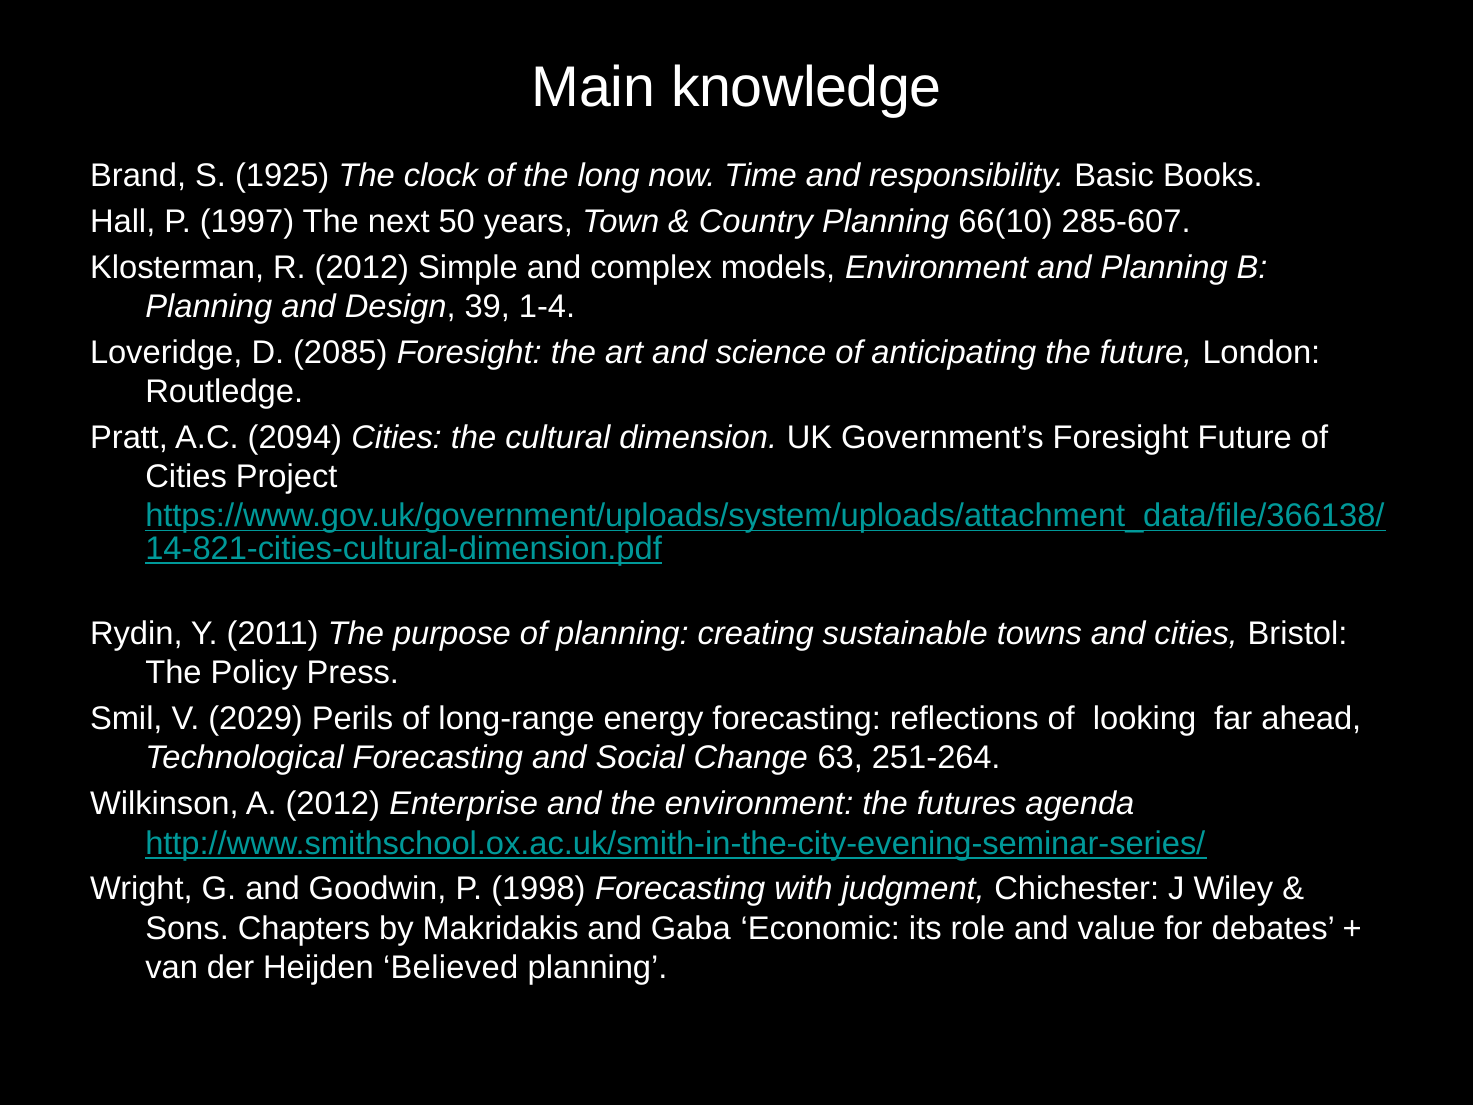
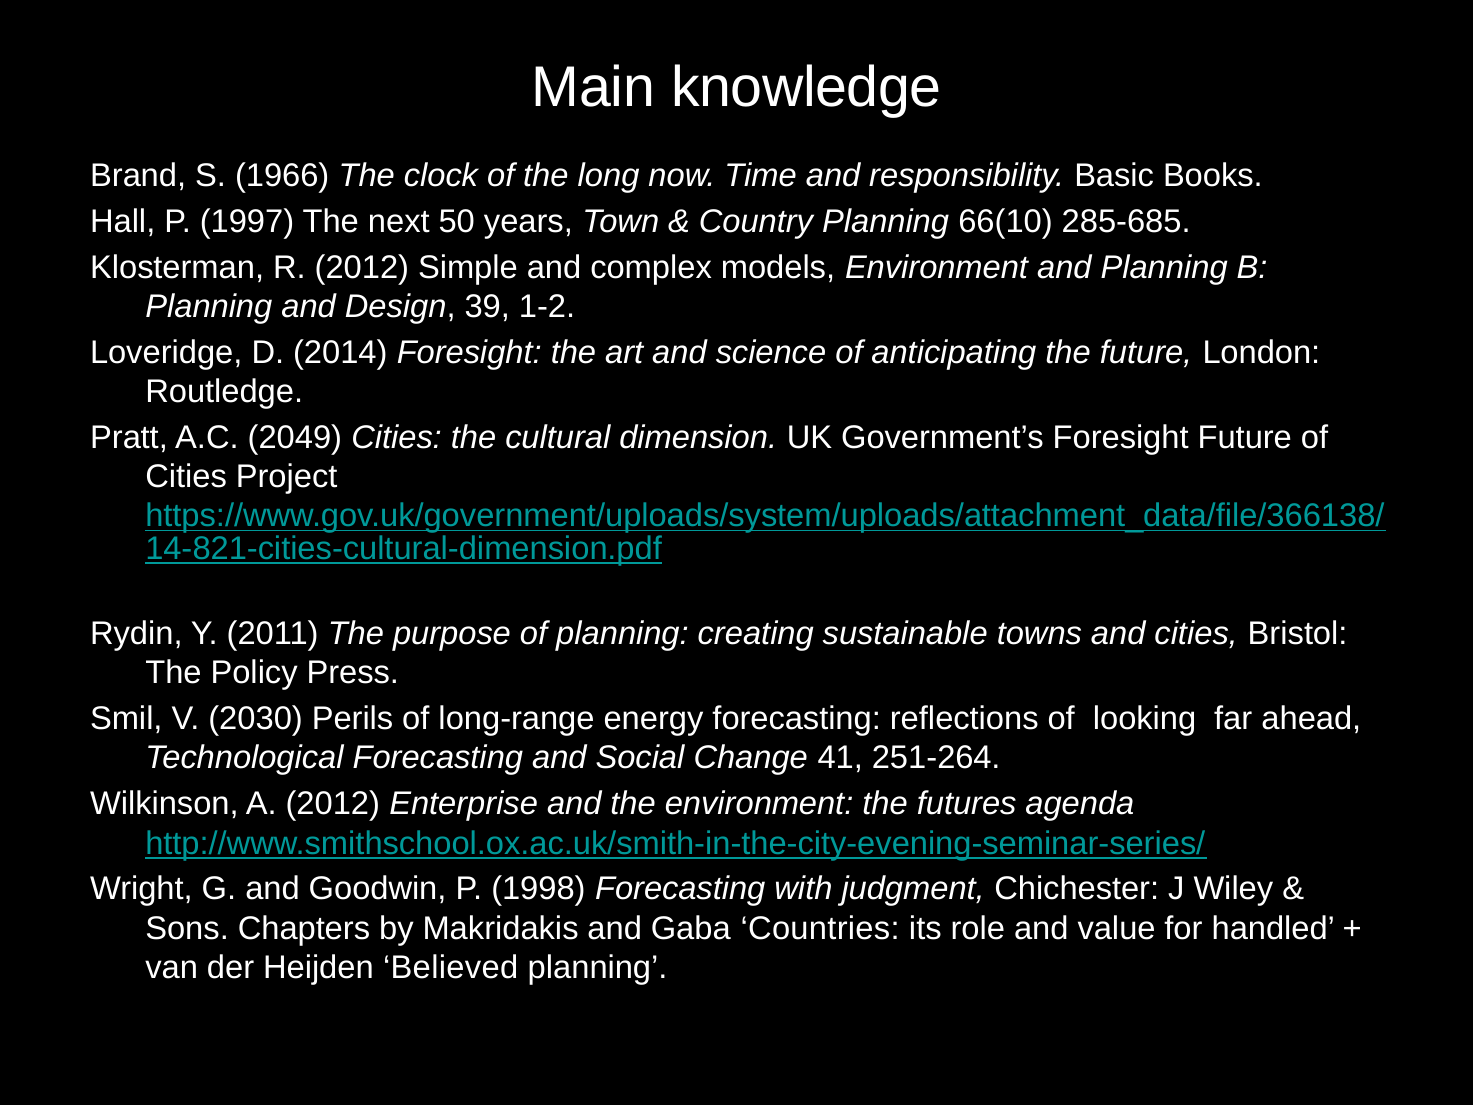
1925: 1925 -> 1966
285-607: 285-607 -> 285-685
1-4: 1-4 -> 1-2
2085: 2085 -> 2014
2094: 2094 -> 2049
2029: 2029 -> 2030
63: 63 -> 41
Economic: Economic -> Countries
debates: debates -> handled
